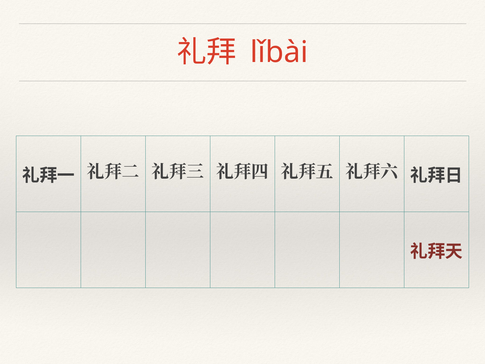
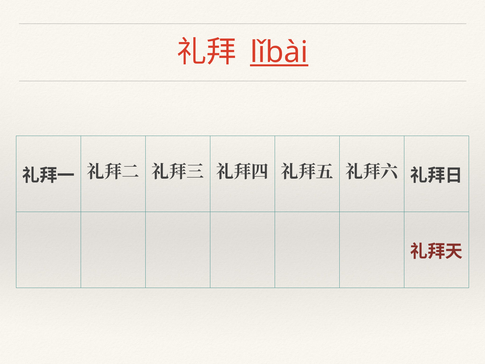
lǐbài underline: none -> present
